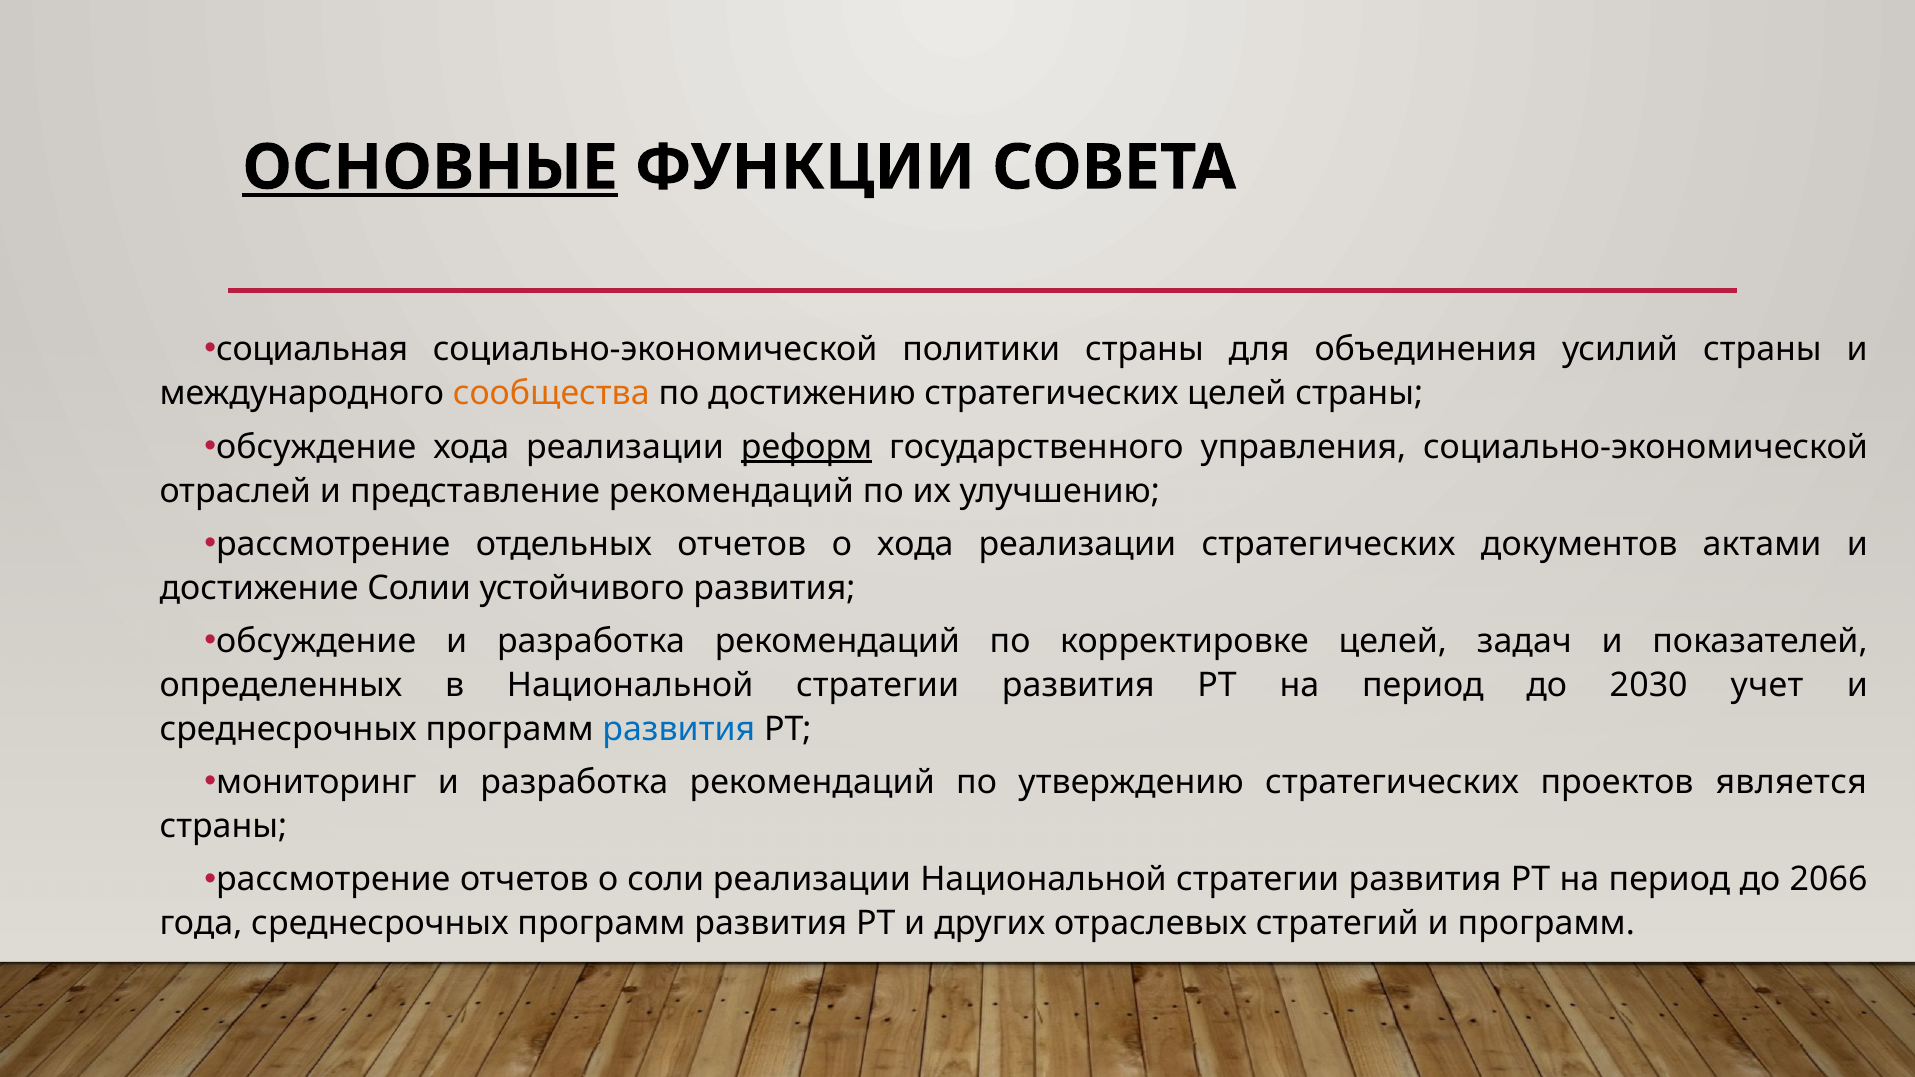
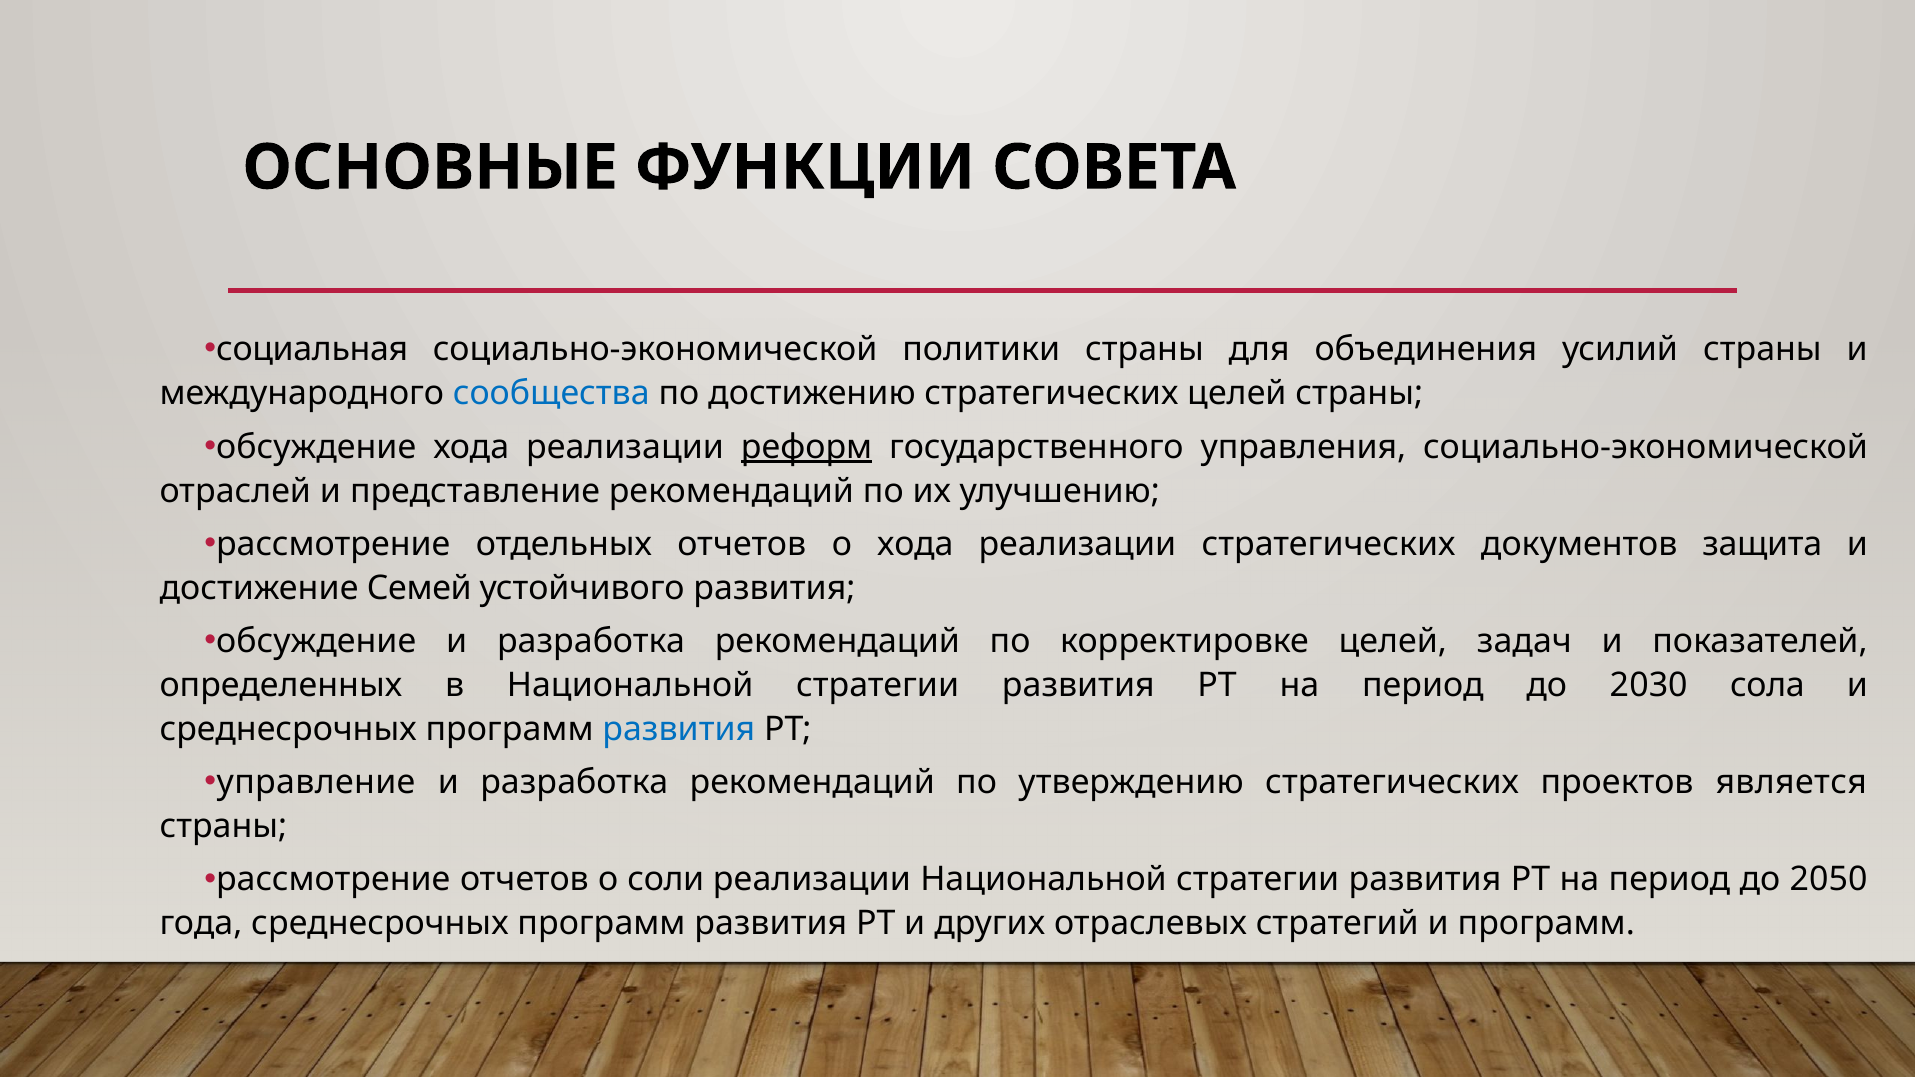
ОСНОВНЫЕ underline: present -> none
сообщества colour: orange -> blue
актами: актами -> защита
Солии: Солии -> Семей
учет: учет -> сола
мониторинг: мониторинг -> управление
2066: 2066 -> 2050
